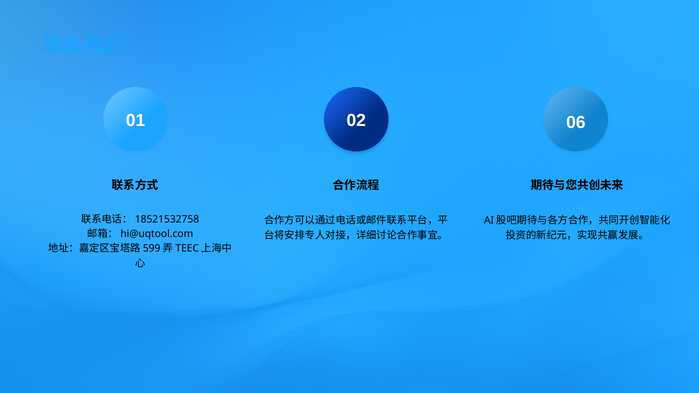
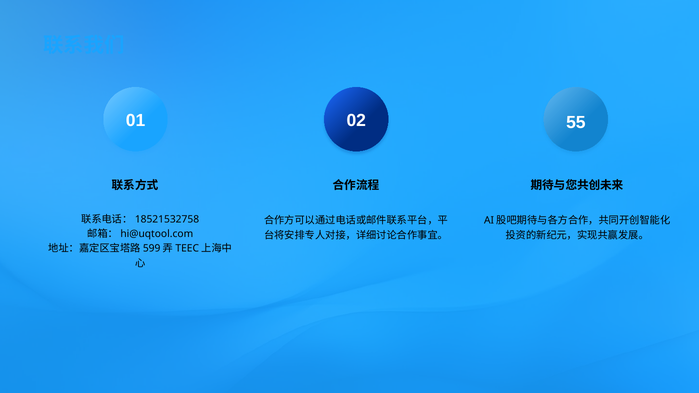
06: 06 -> 55
